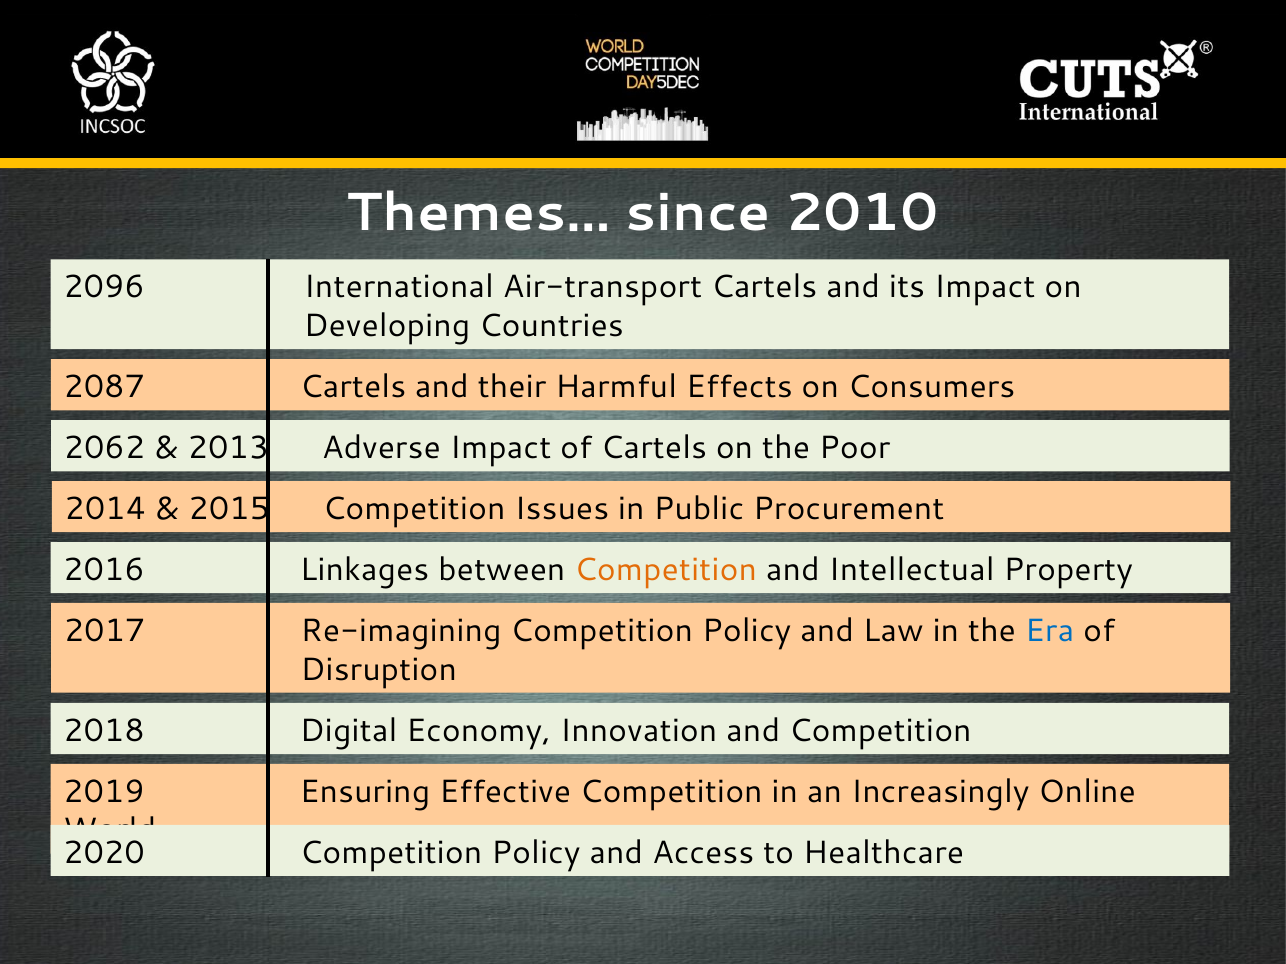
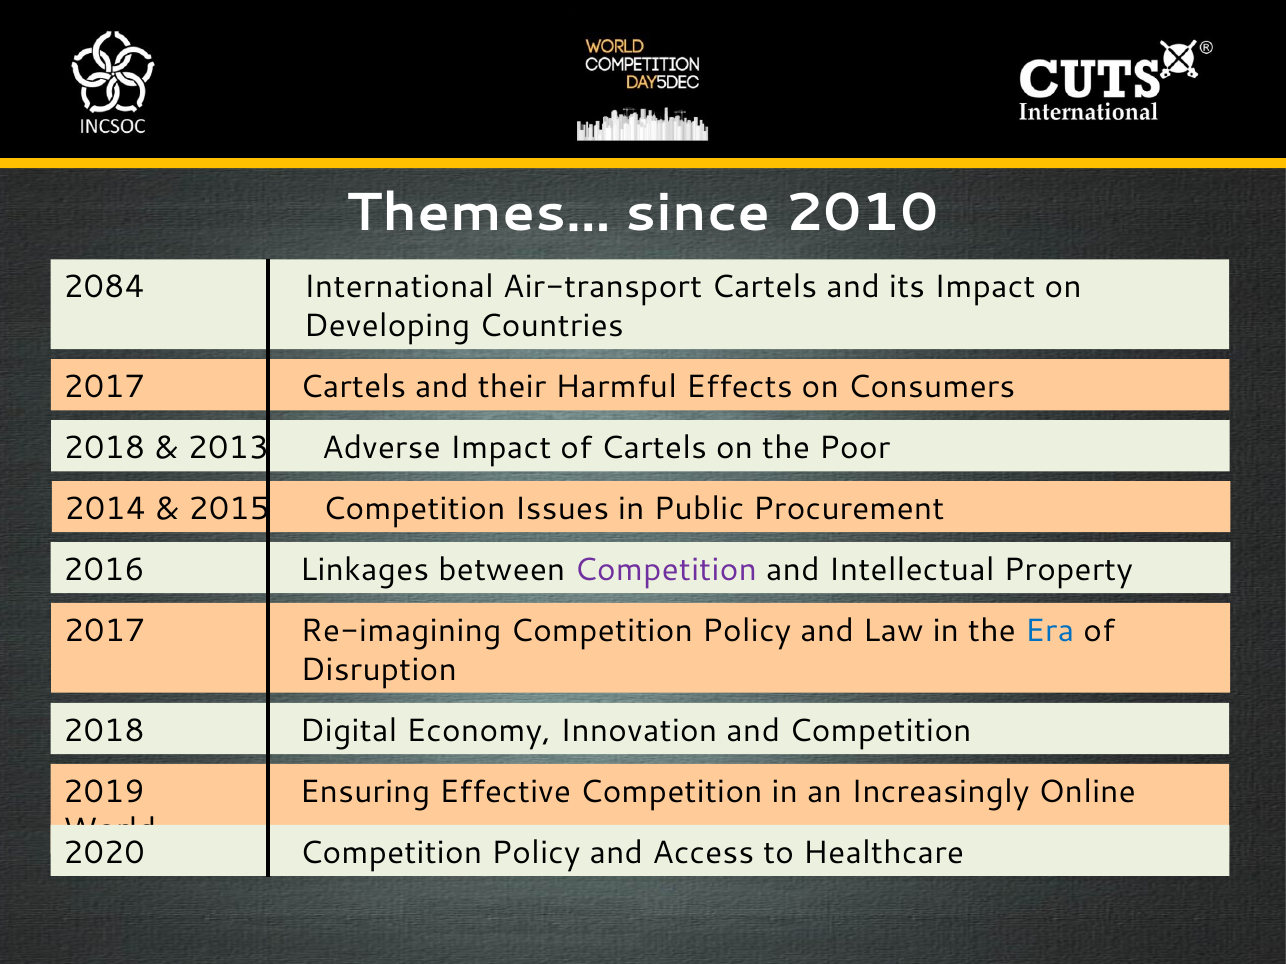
2096: 2096 -> 2084
2087 at (104, 387): 2087 -> 2017
2062 at (104, 448): 2062 -> 2018
Competition at (666, 570) colour: orange -> purple
